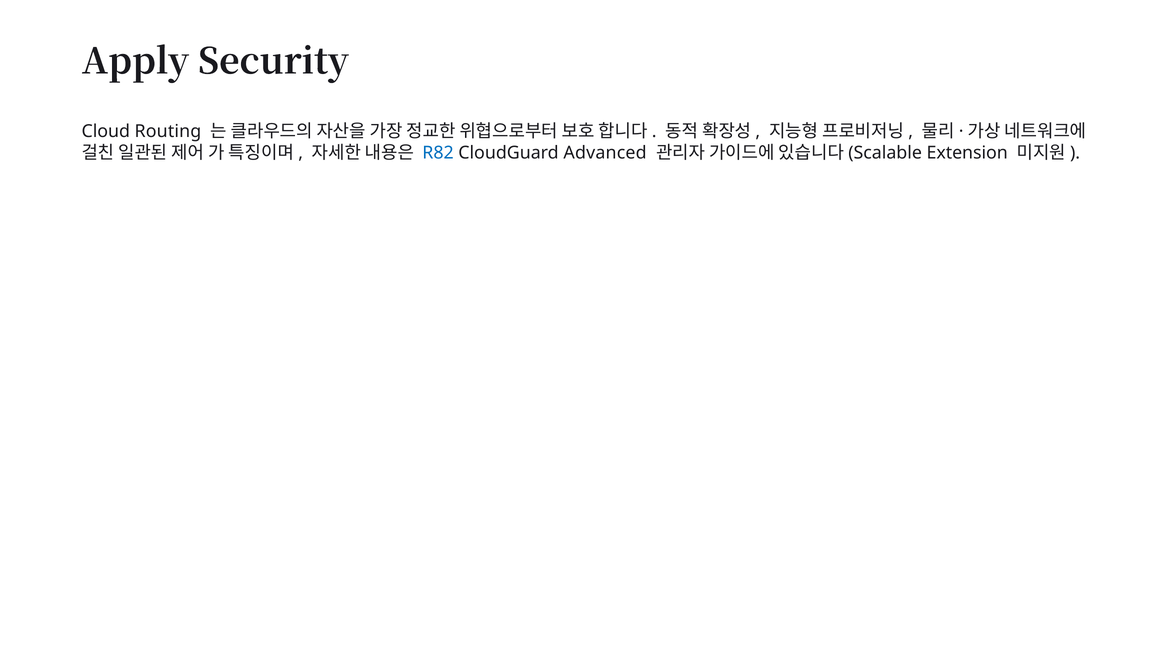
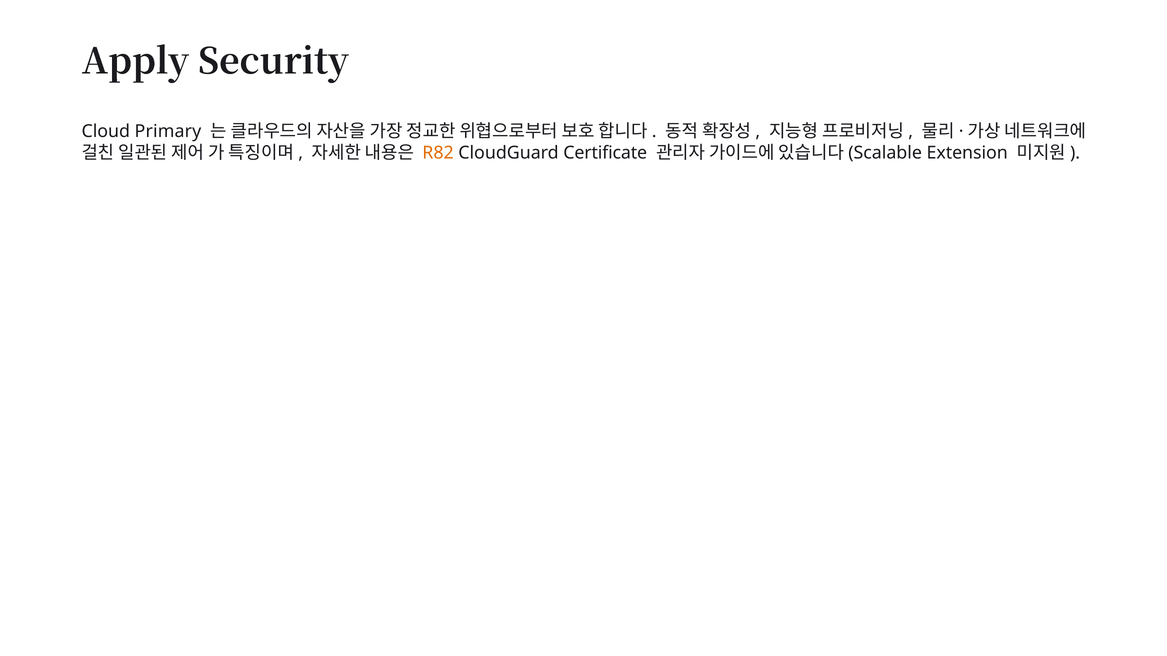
Routing: Routing -> Primary
R82 colour: blue -> orange
Advanced: Advanced -> Certificate
